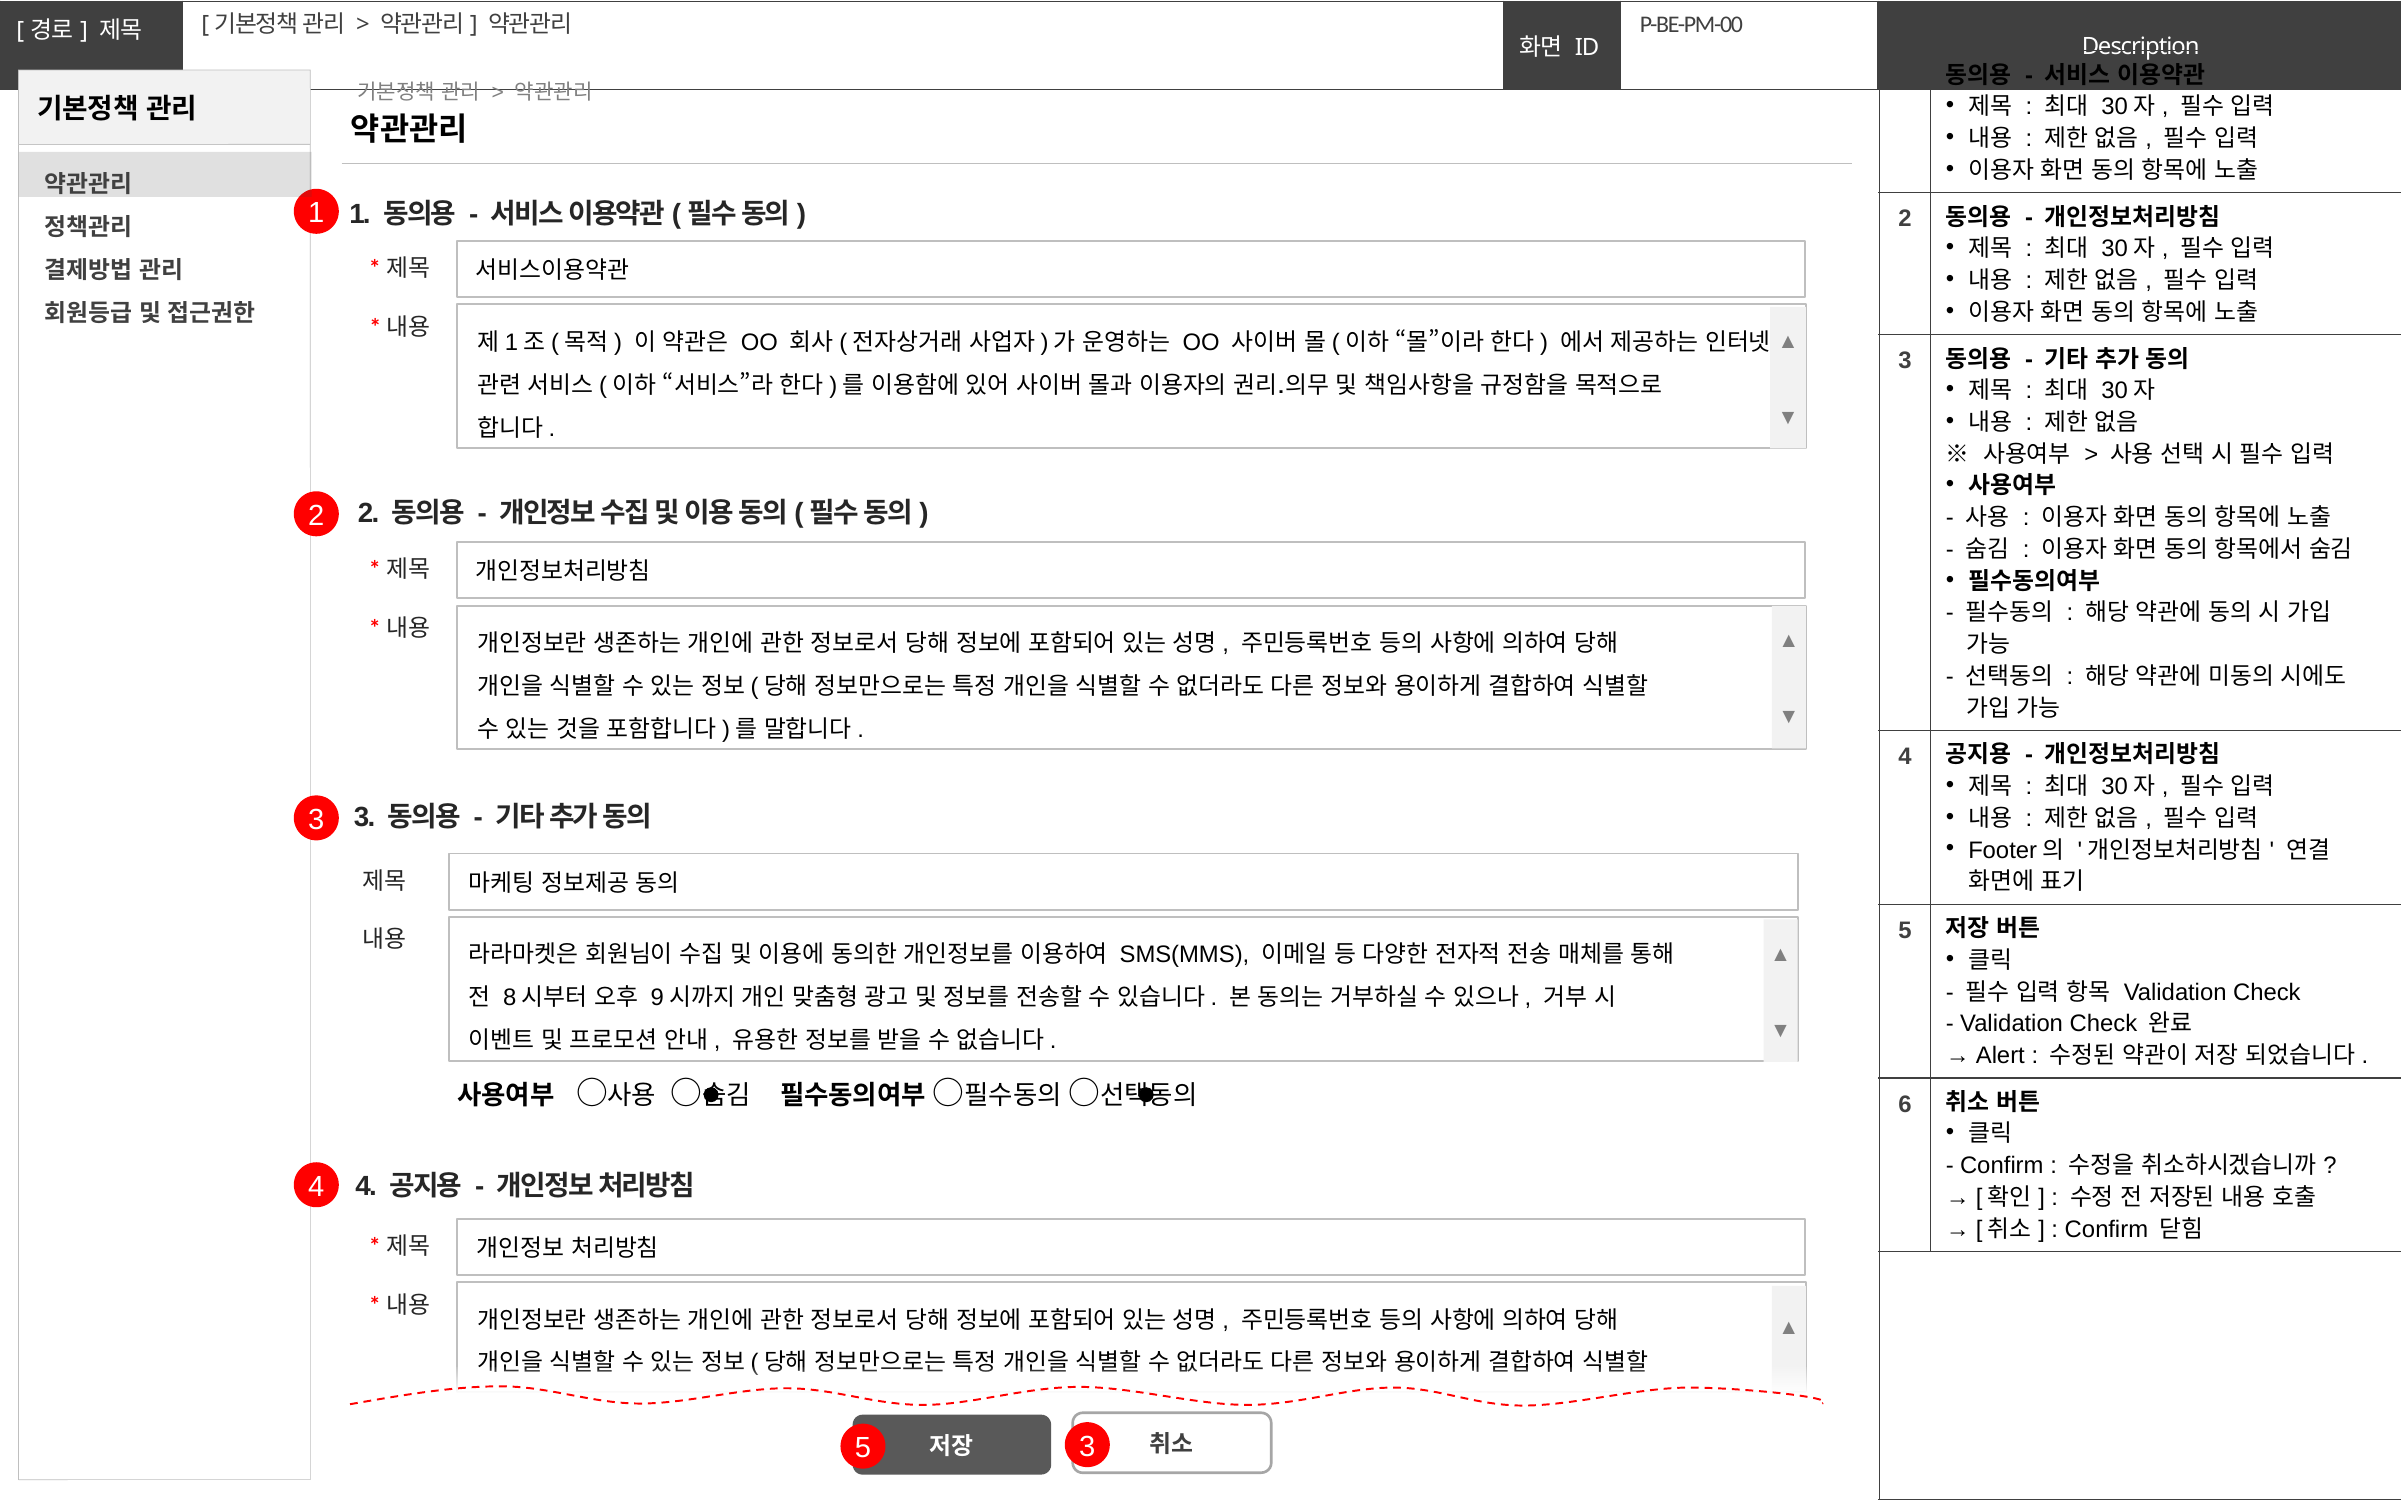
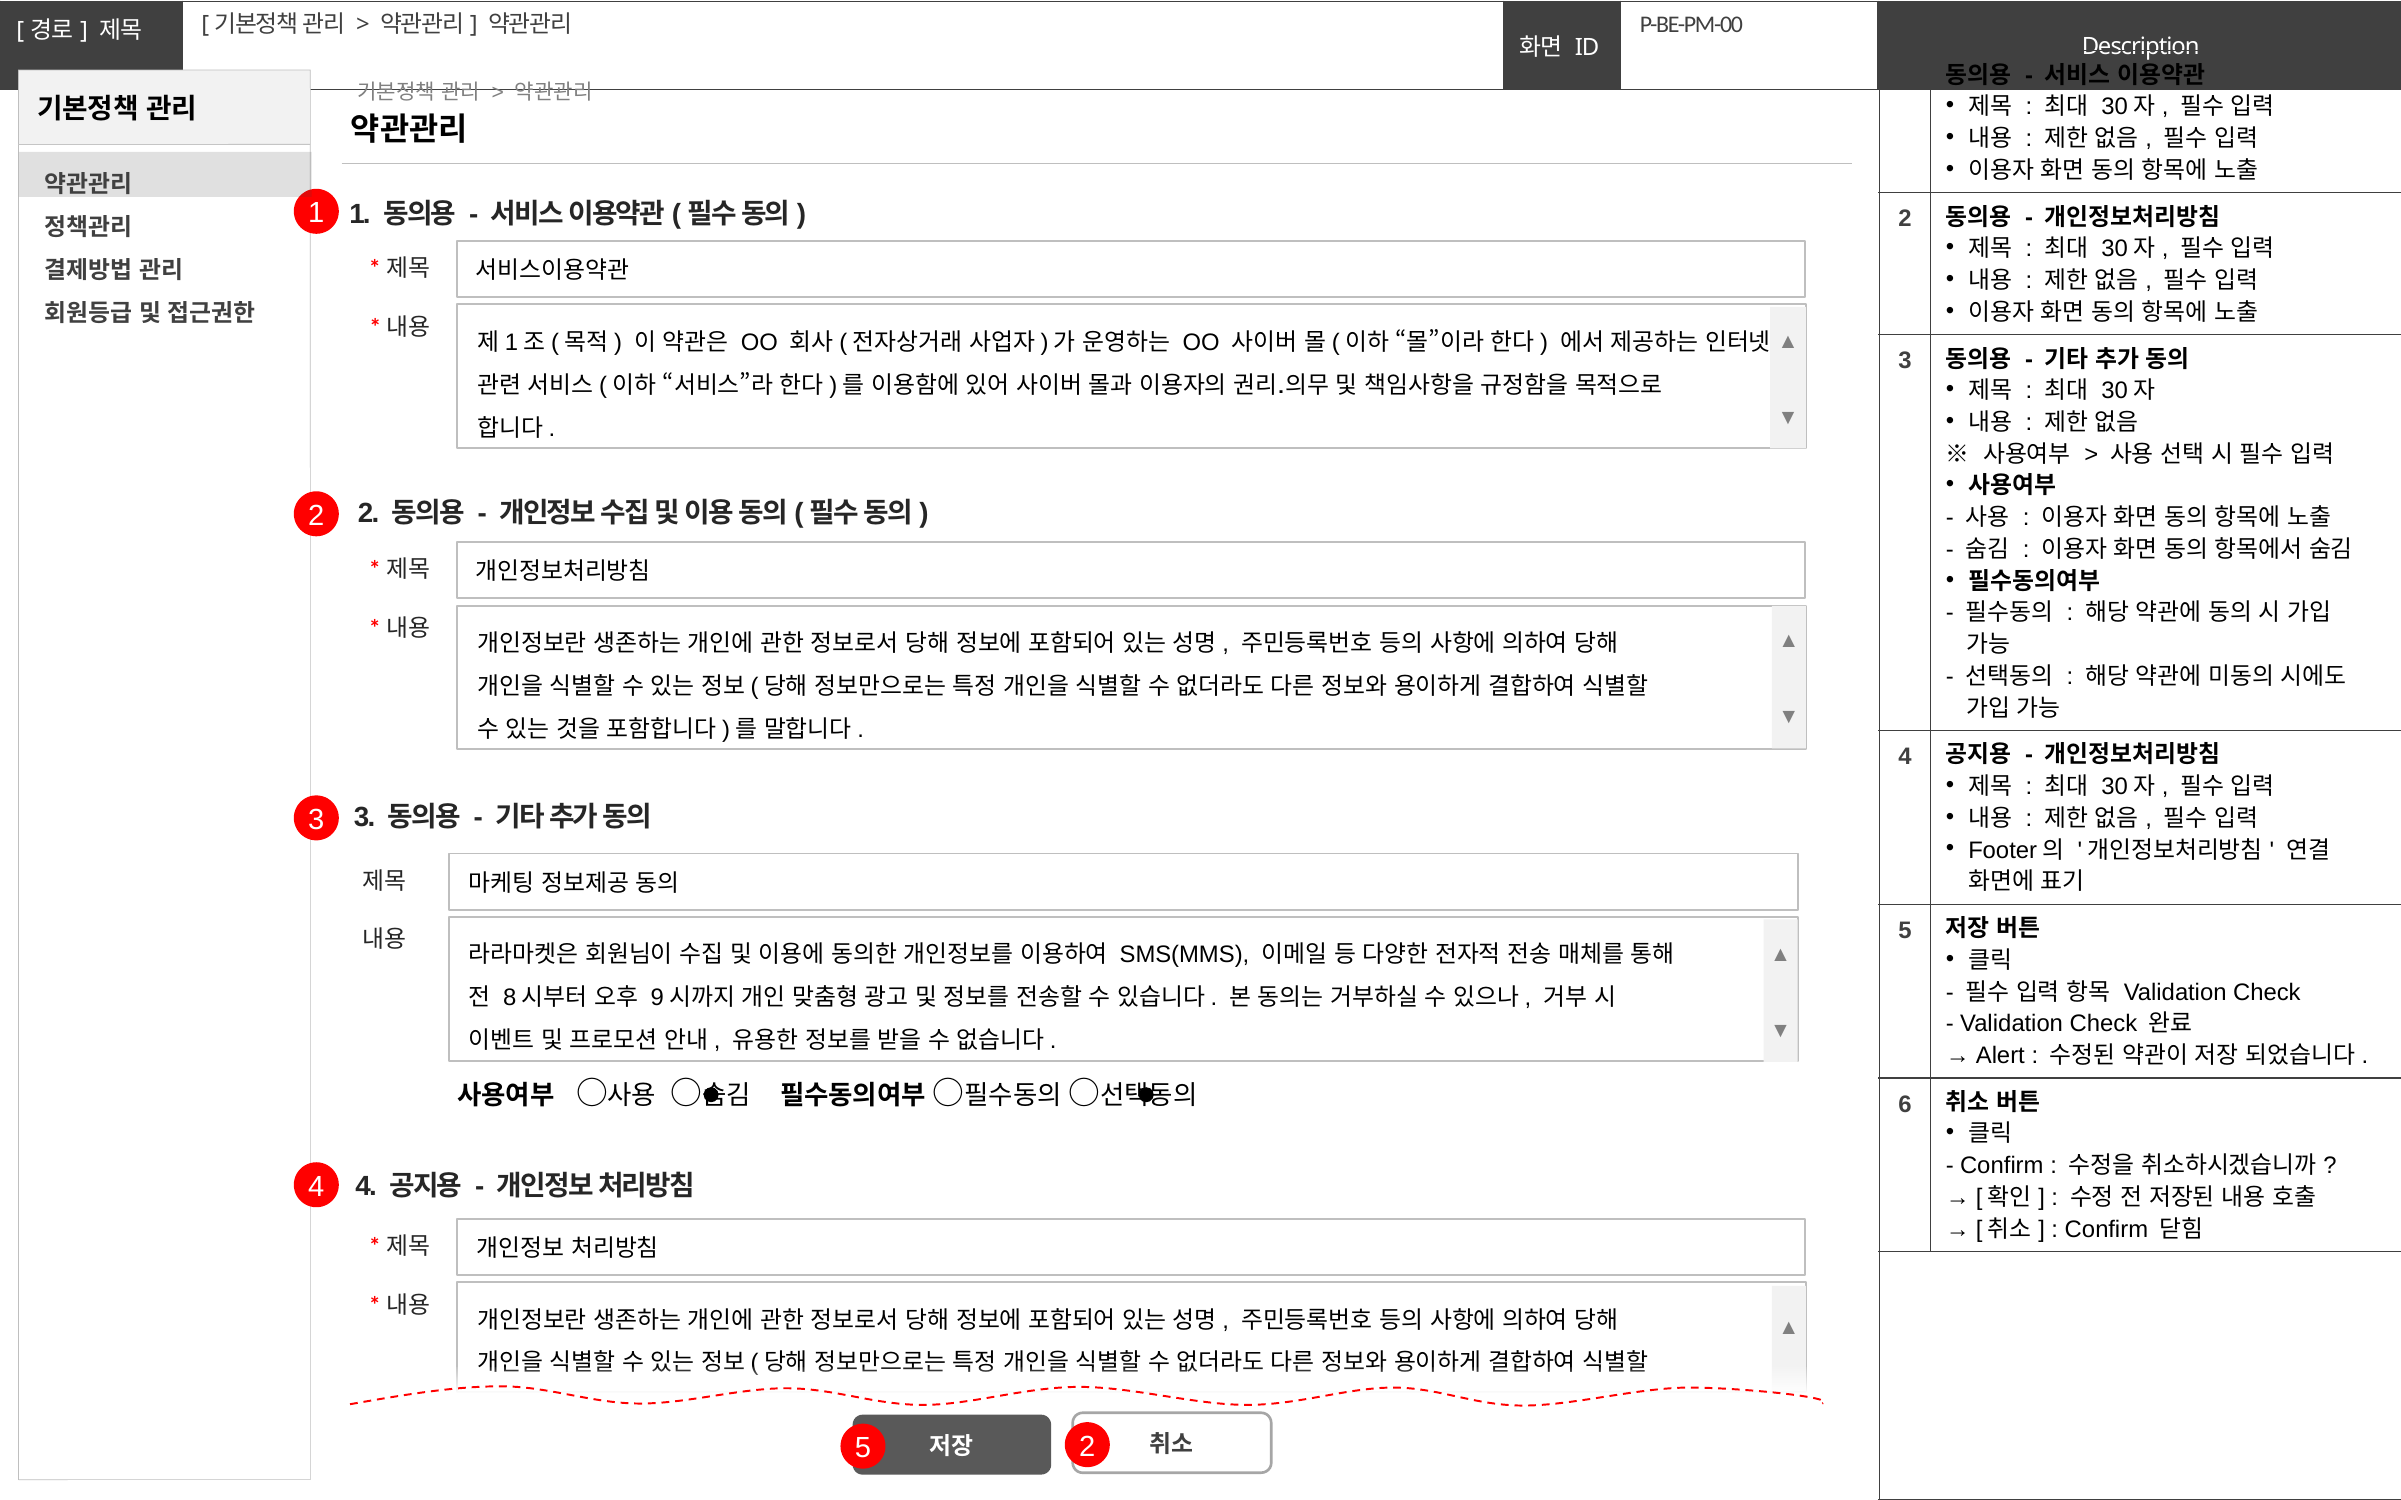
5 3: 3 -> 2
